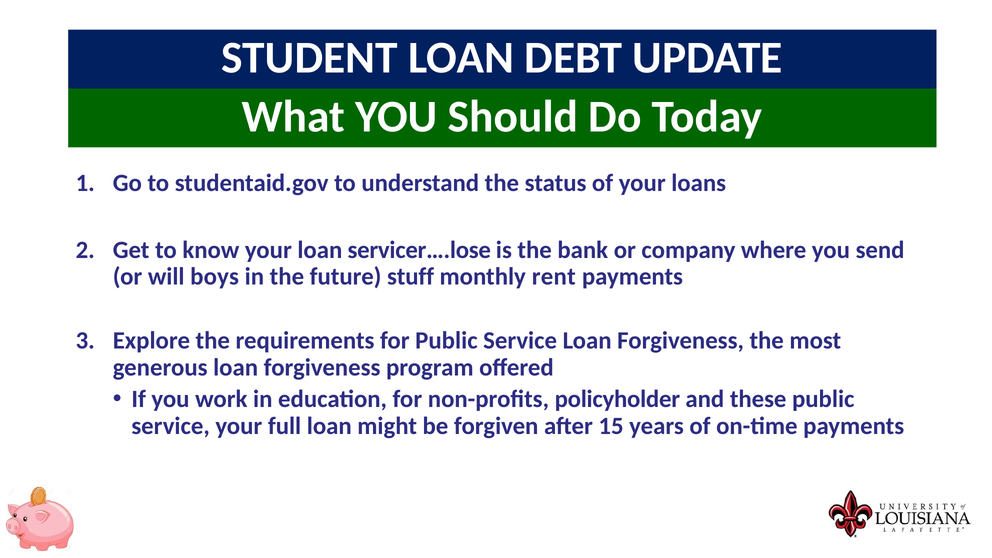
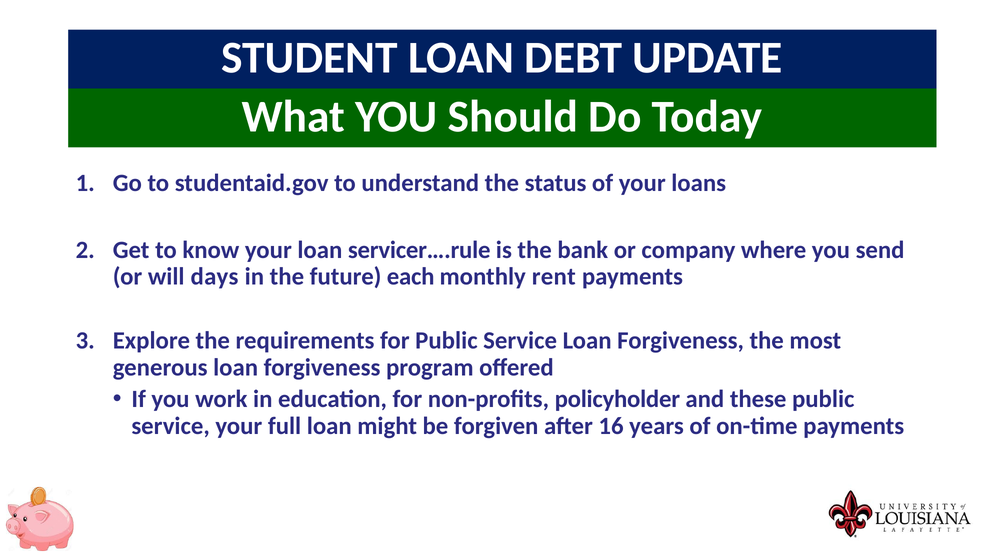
servicer….lose: servicer….lose -> servicer….rule
boys: boys -> days
stuff: stuff -> each
15: 15 -> 16
